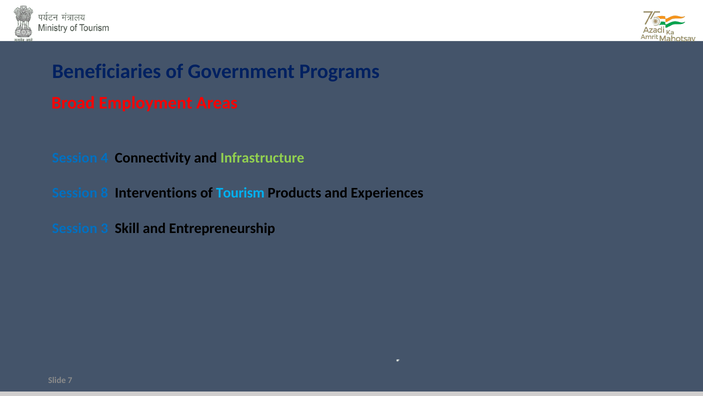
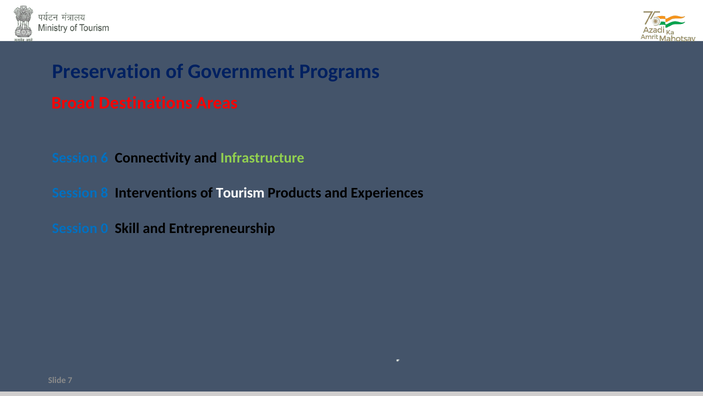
Beneficiaries: Beneficiaries -> Preservation
Employment: Employment -> Destinations
4: 4 -> 6
Tourism colour: light blue -> white
3: 3 -> 0
